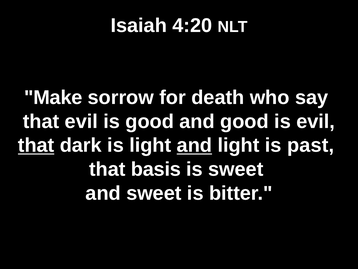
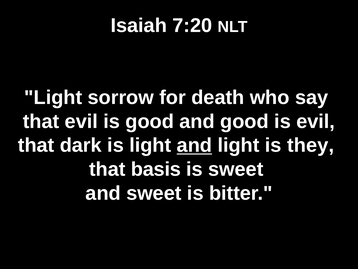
4:20: 4:20 -> 7:20
Make at (53, 97): Make -> Light
that at (36, 145) underline: present -> none
past: past -> they
